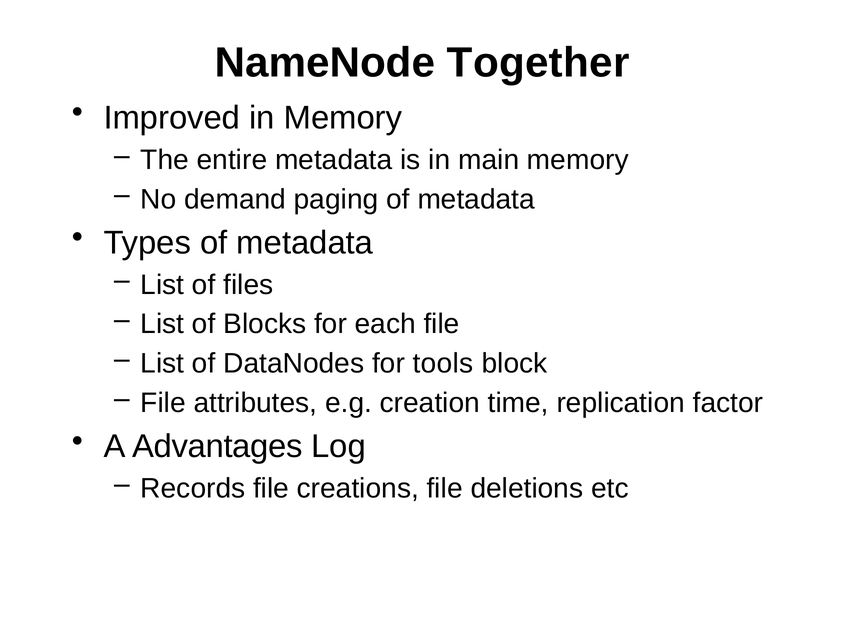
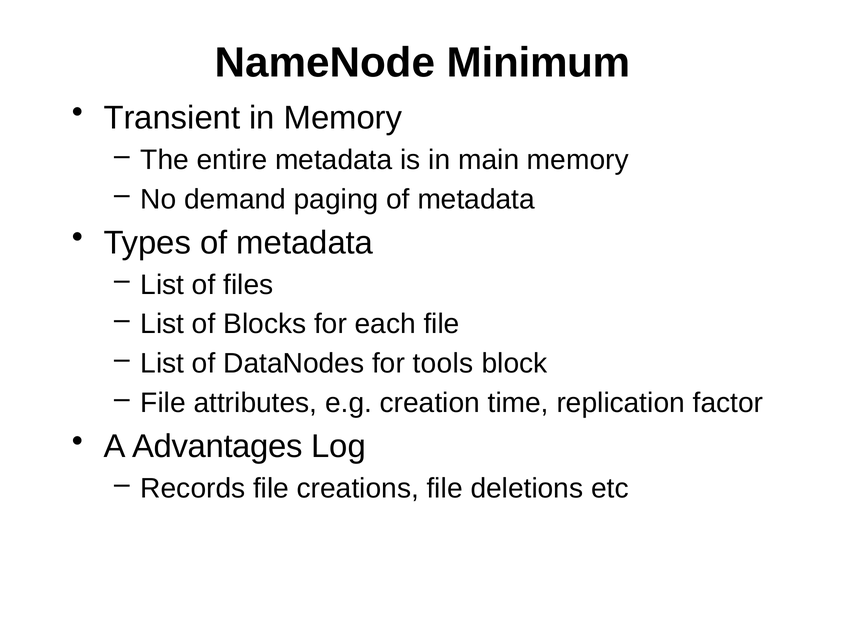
Together: Together -> Minimum
Improved: Improved -> Transient
